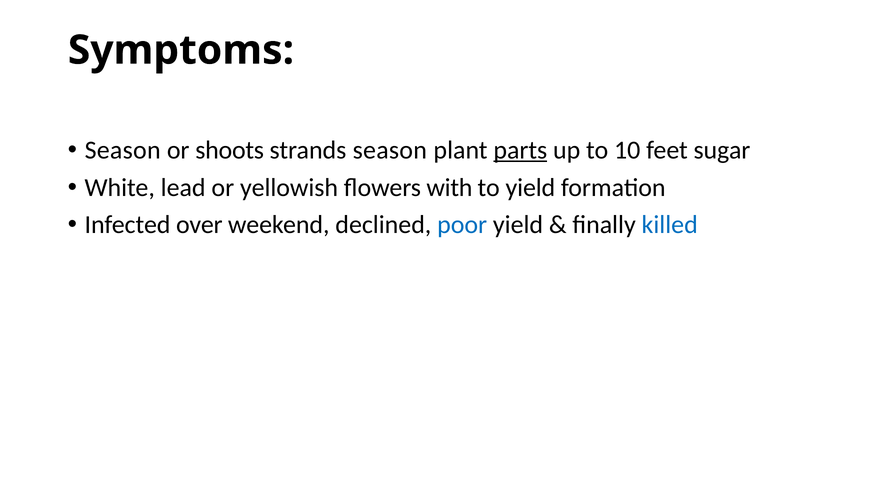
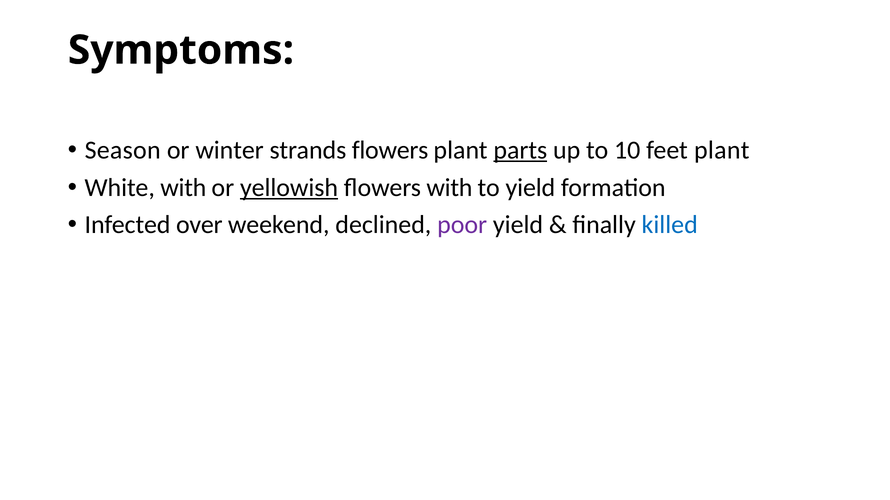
shoots: shoots -> winter
strands season: season -> flowers
feet sugar: sugar -> plant
White lead: lead -> with
yellowish underline: none -> present
poor colour: blue -> purple
